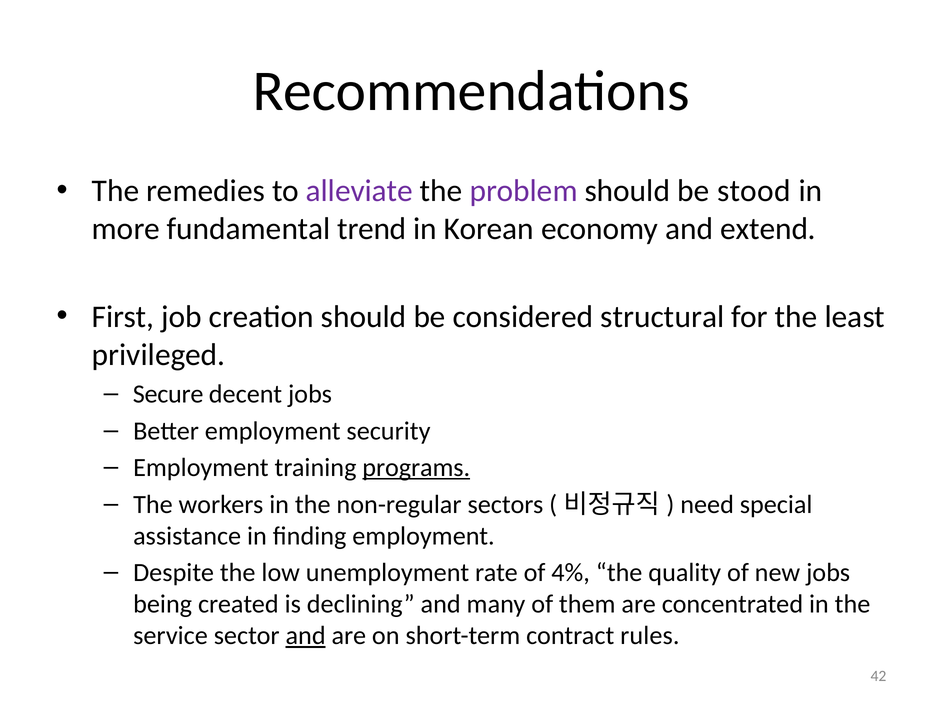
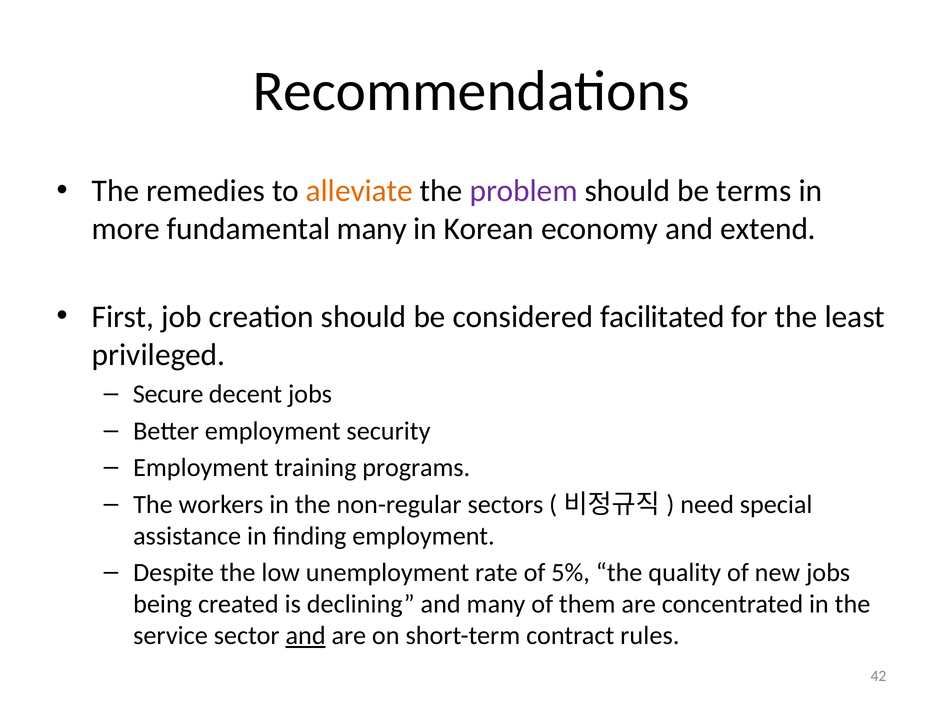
alleviate colour: purple -> orange
stood: stood -> terms
fundamental trend: trend -> many
structural: structural -> facilitated
programs underline: present -> none
4%: 4% -> 5%
